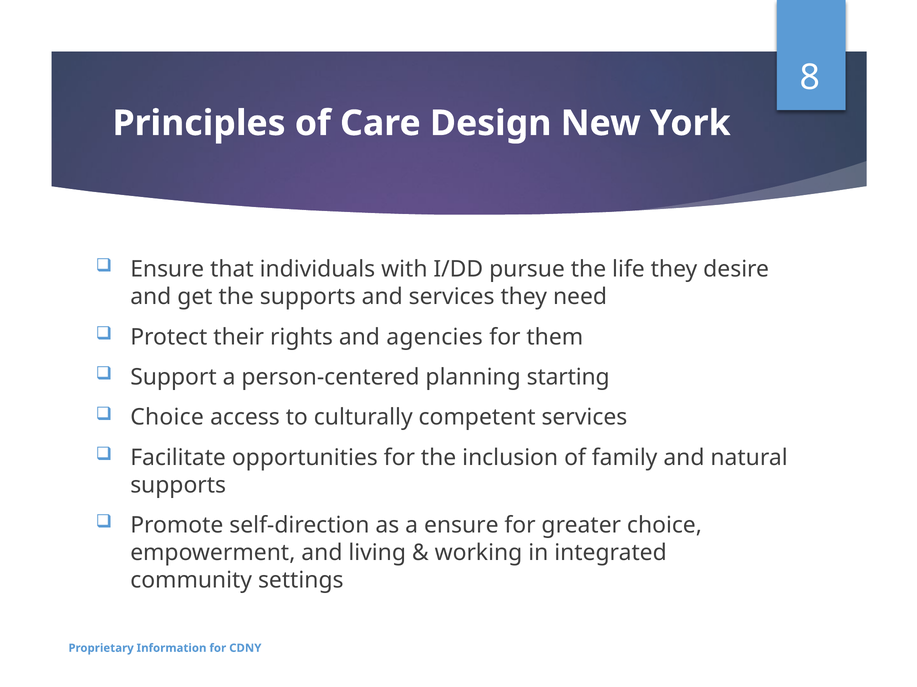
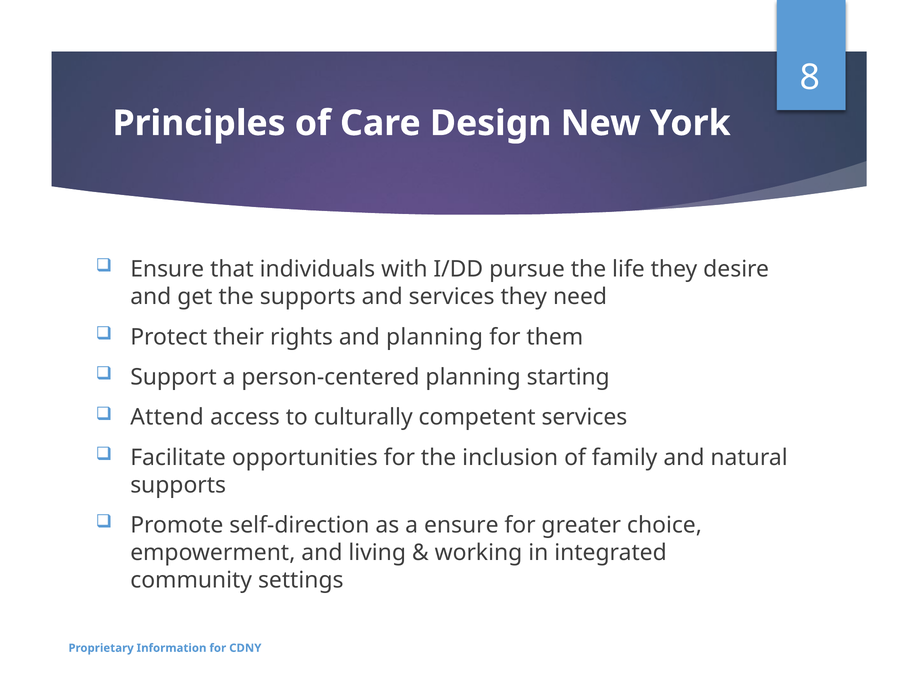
and agencies: agencies -> planning
Choice at (167, 418): Choice -> Attend
